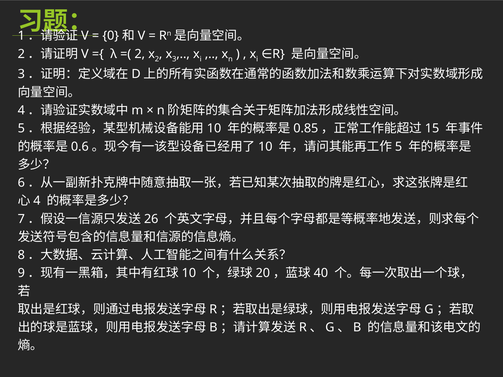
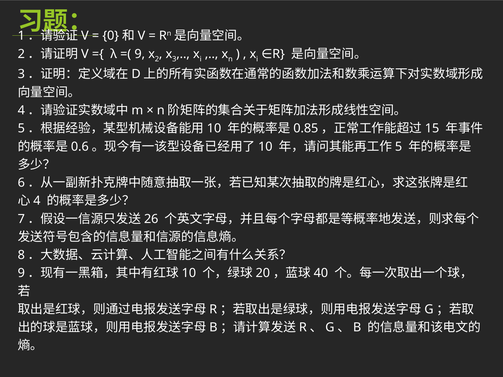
2 at (140, 54): 2 -> 9
